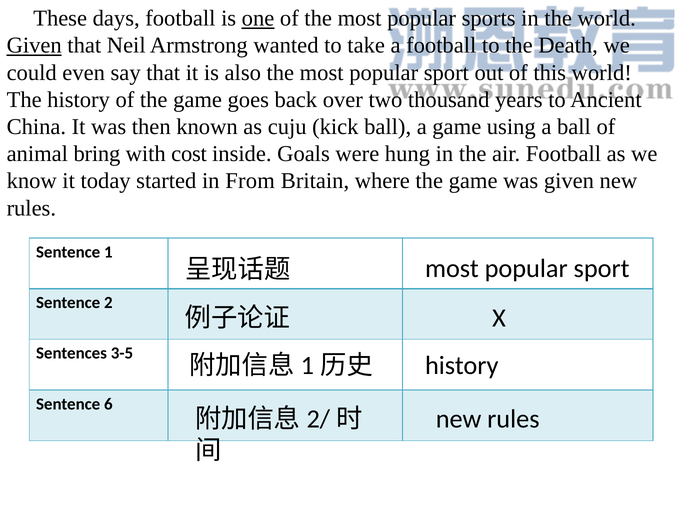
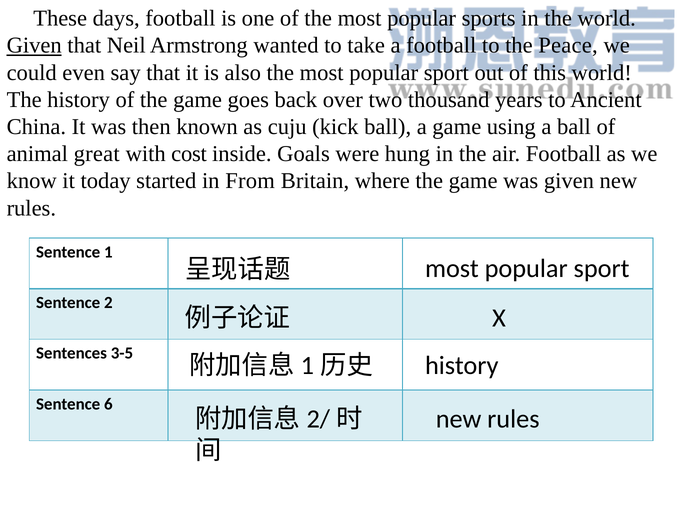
one underline: present -> none
Death: Death -> Peace
bring: bring -> great
